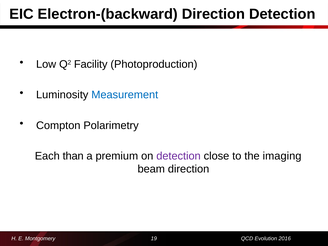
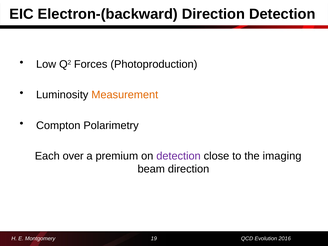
Facility: Facility -> Forces
Measurement colour: blue -> orange
than: than -> over
